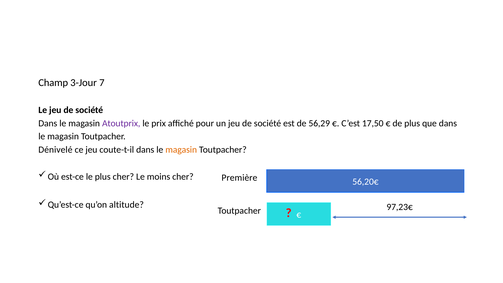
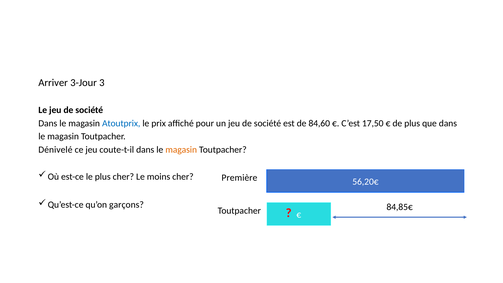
Champ: Champ -> Arriver
7: 7 -> 3
Atoutprix colour: purple -> blue
56,29: 56,29 -> 84,60
altitude: altitude -> garçons
97,23€: 97,23€ -> 84,85€
